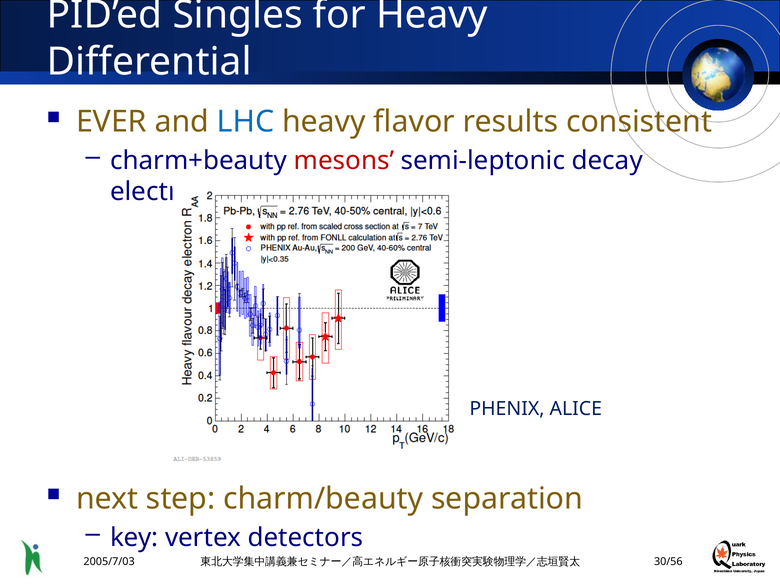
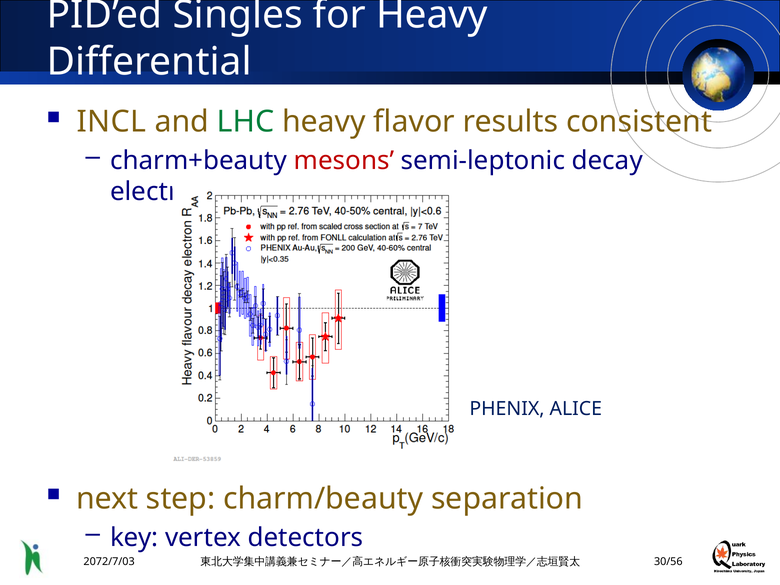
EVER: EVER -> INCL
LHC colour: blue -> green
2005/7/03: 2005/7/03 -> 2072/7/03
